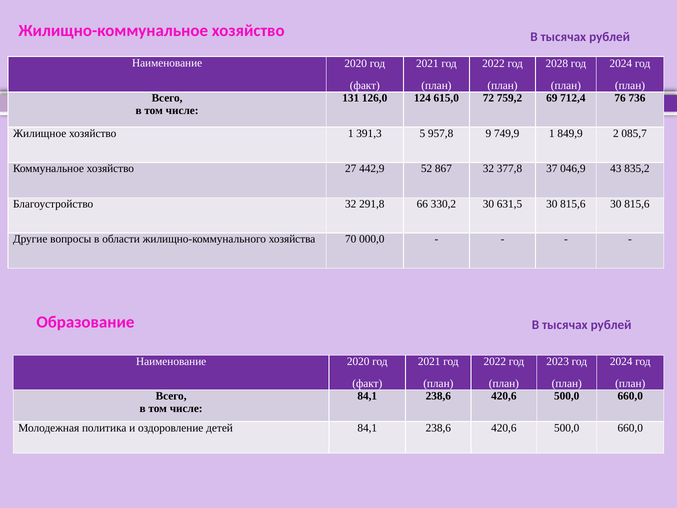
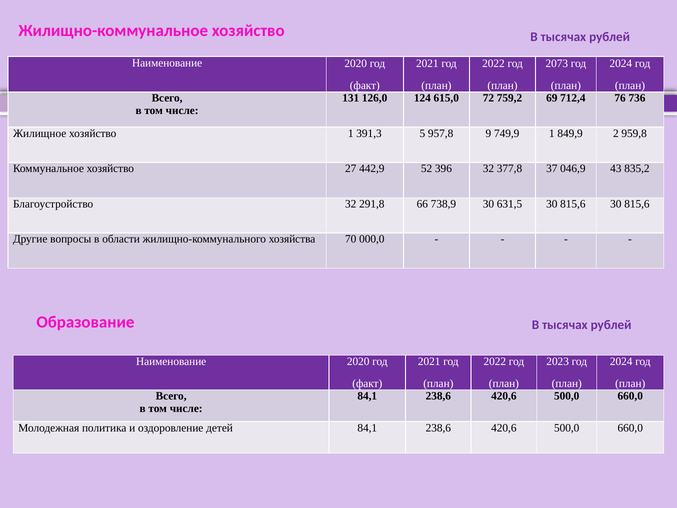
2028: 2028 -> 2073
085,7: 085,7 -> 959,8
867: 867 -> 396
330,2: 330,2 -> 738,9
